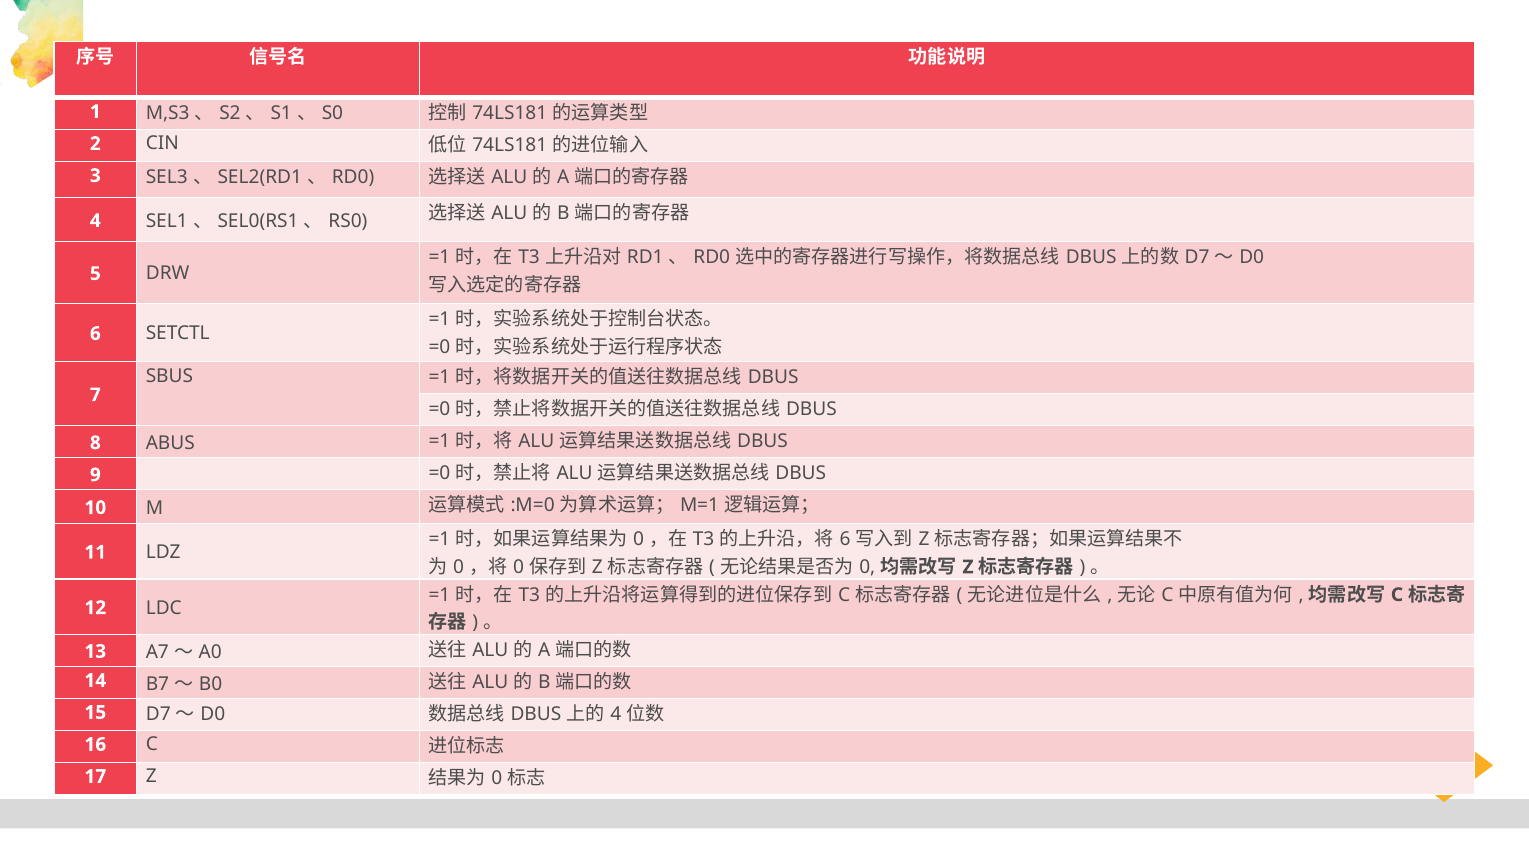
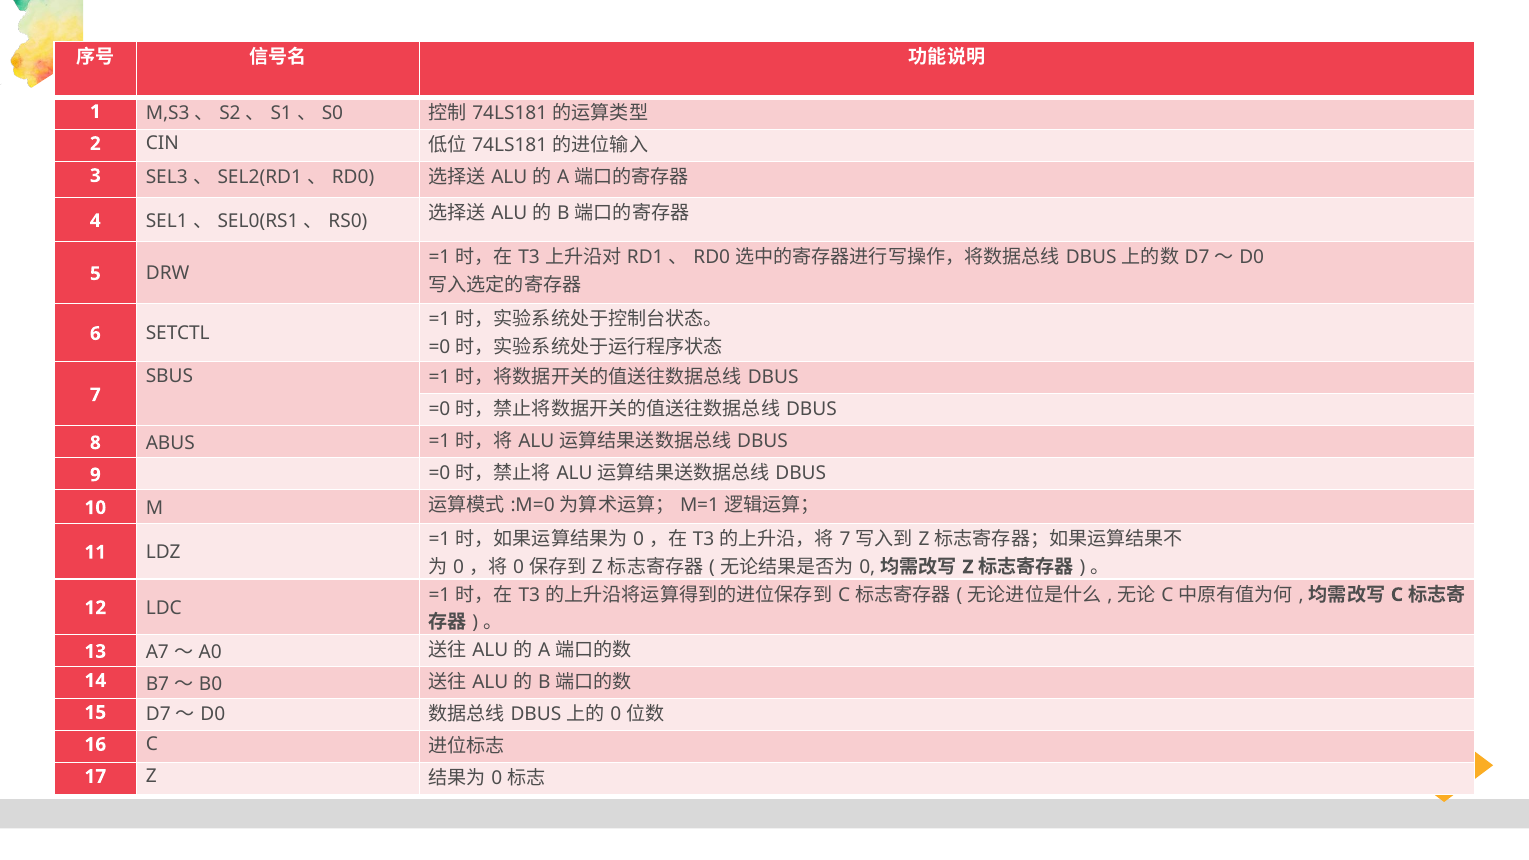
6 at (845, 539): 6 -> 7
4 at (616, 714): 4 -> 0
